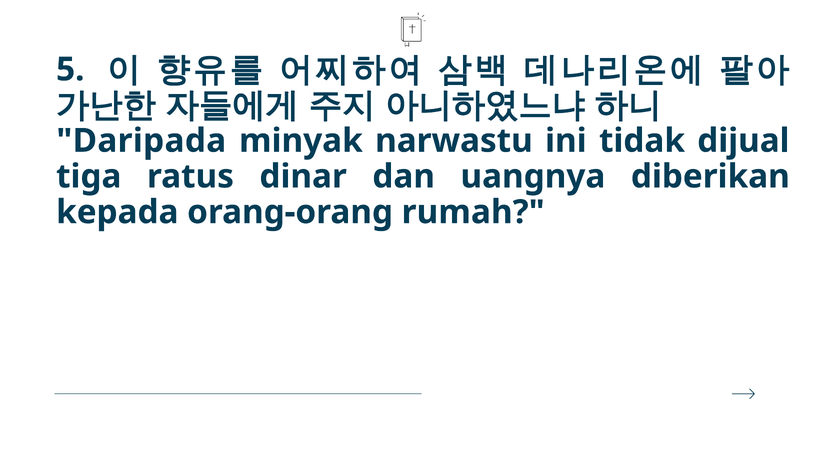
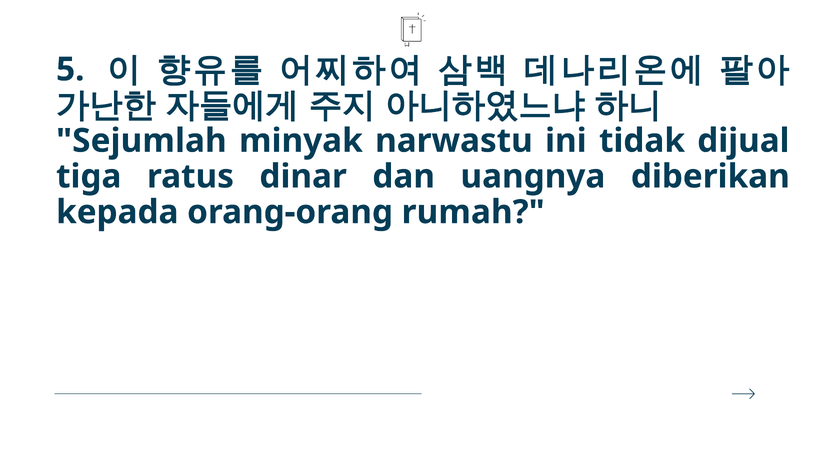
Daripada: Daripada -> Sejumlah
